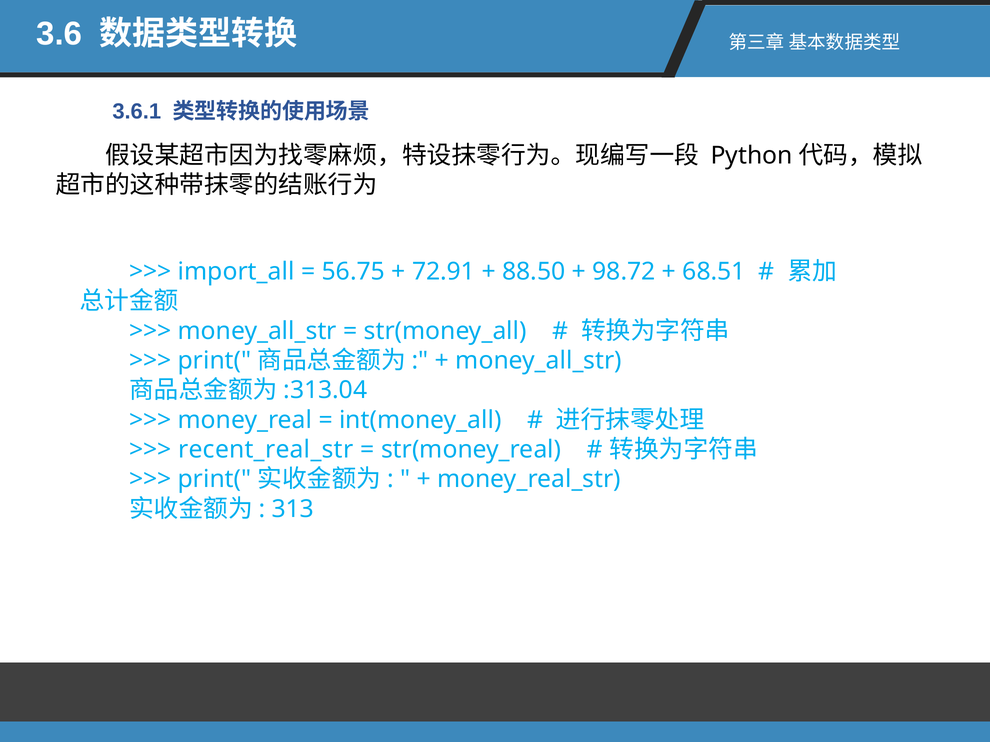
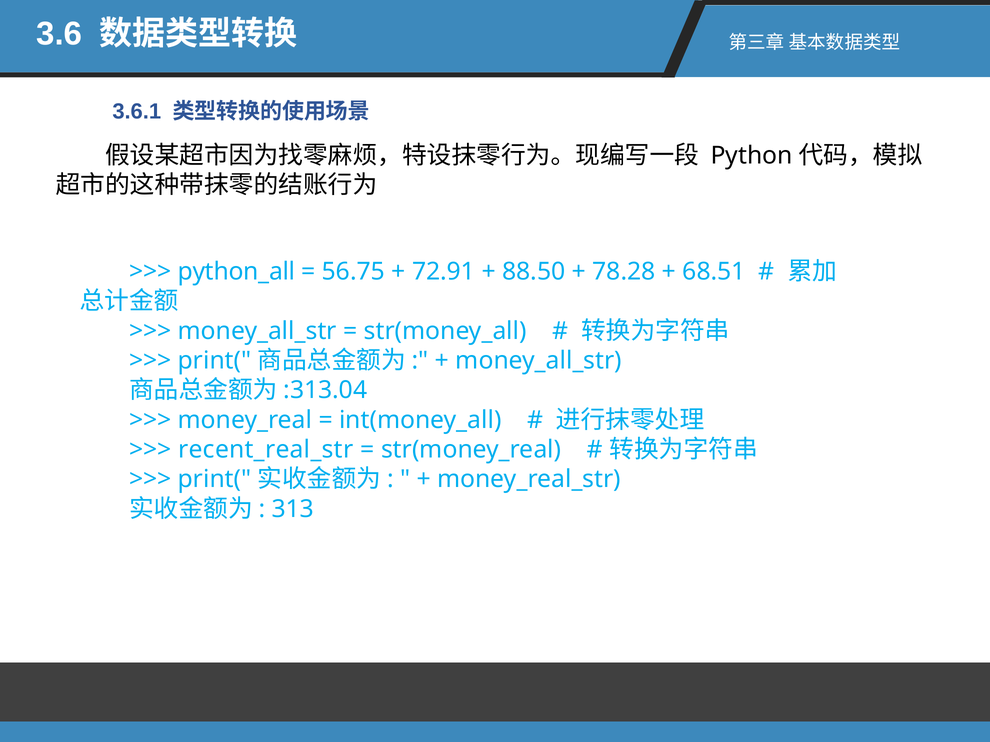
import_all: import_all -> python_all
98.72: 98.72 -> 78.28
